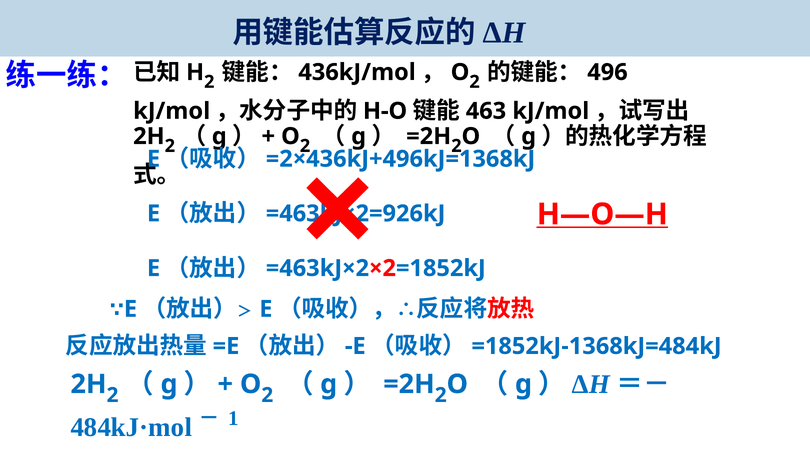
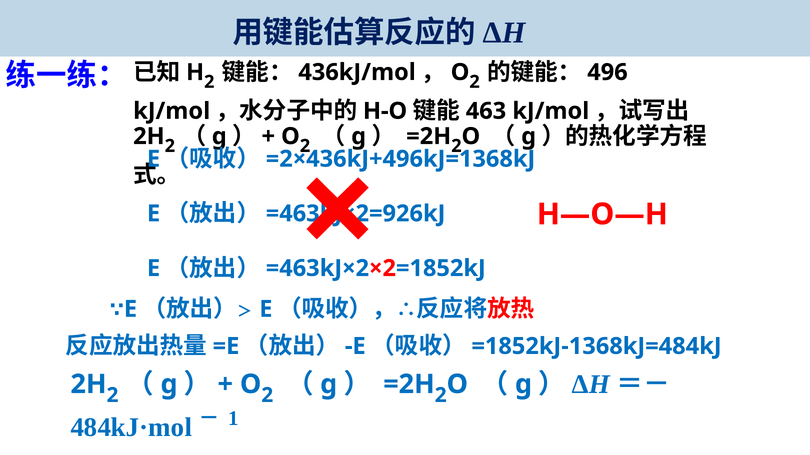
H—O—H underline: present -> none
